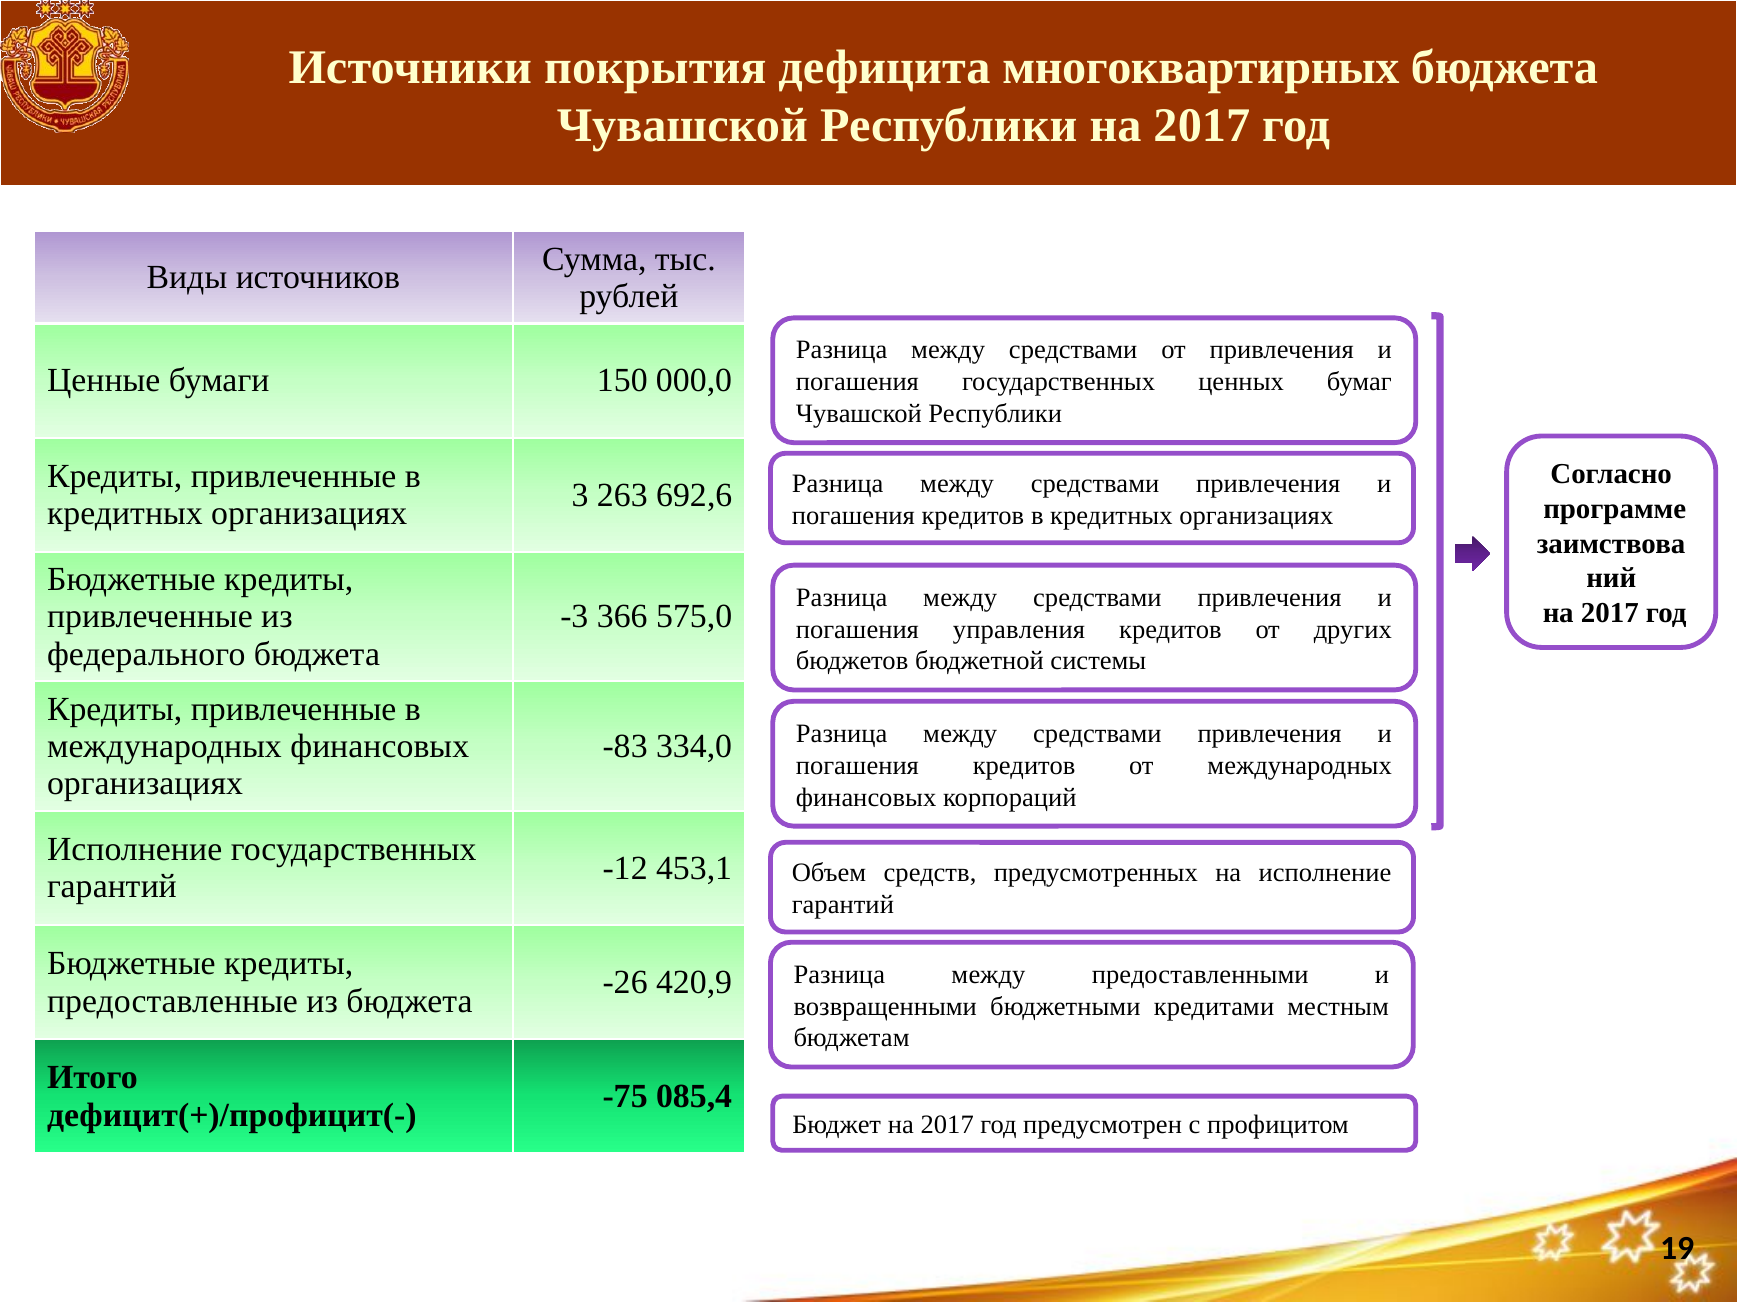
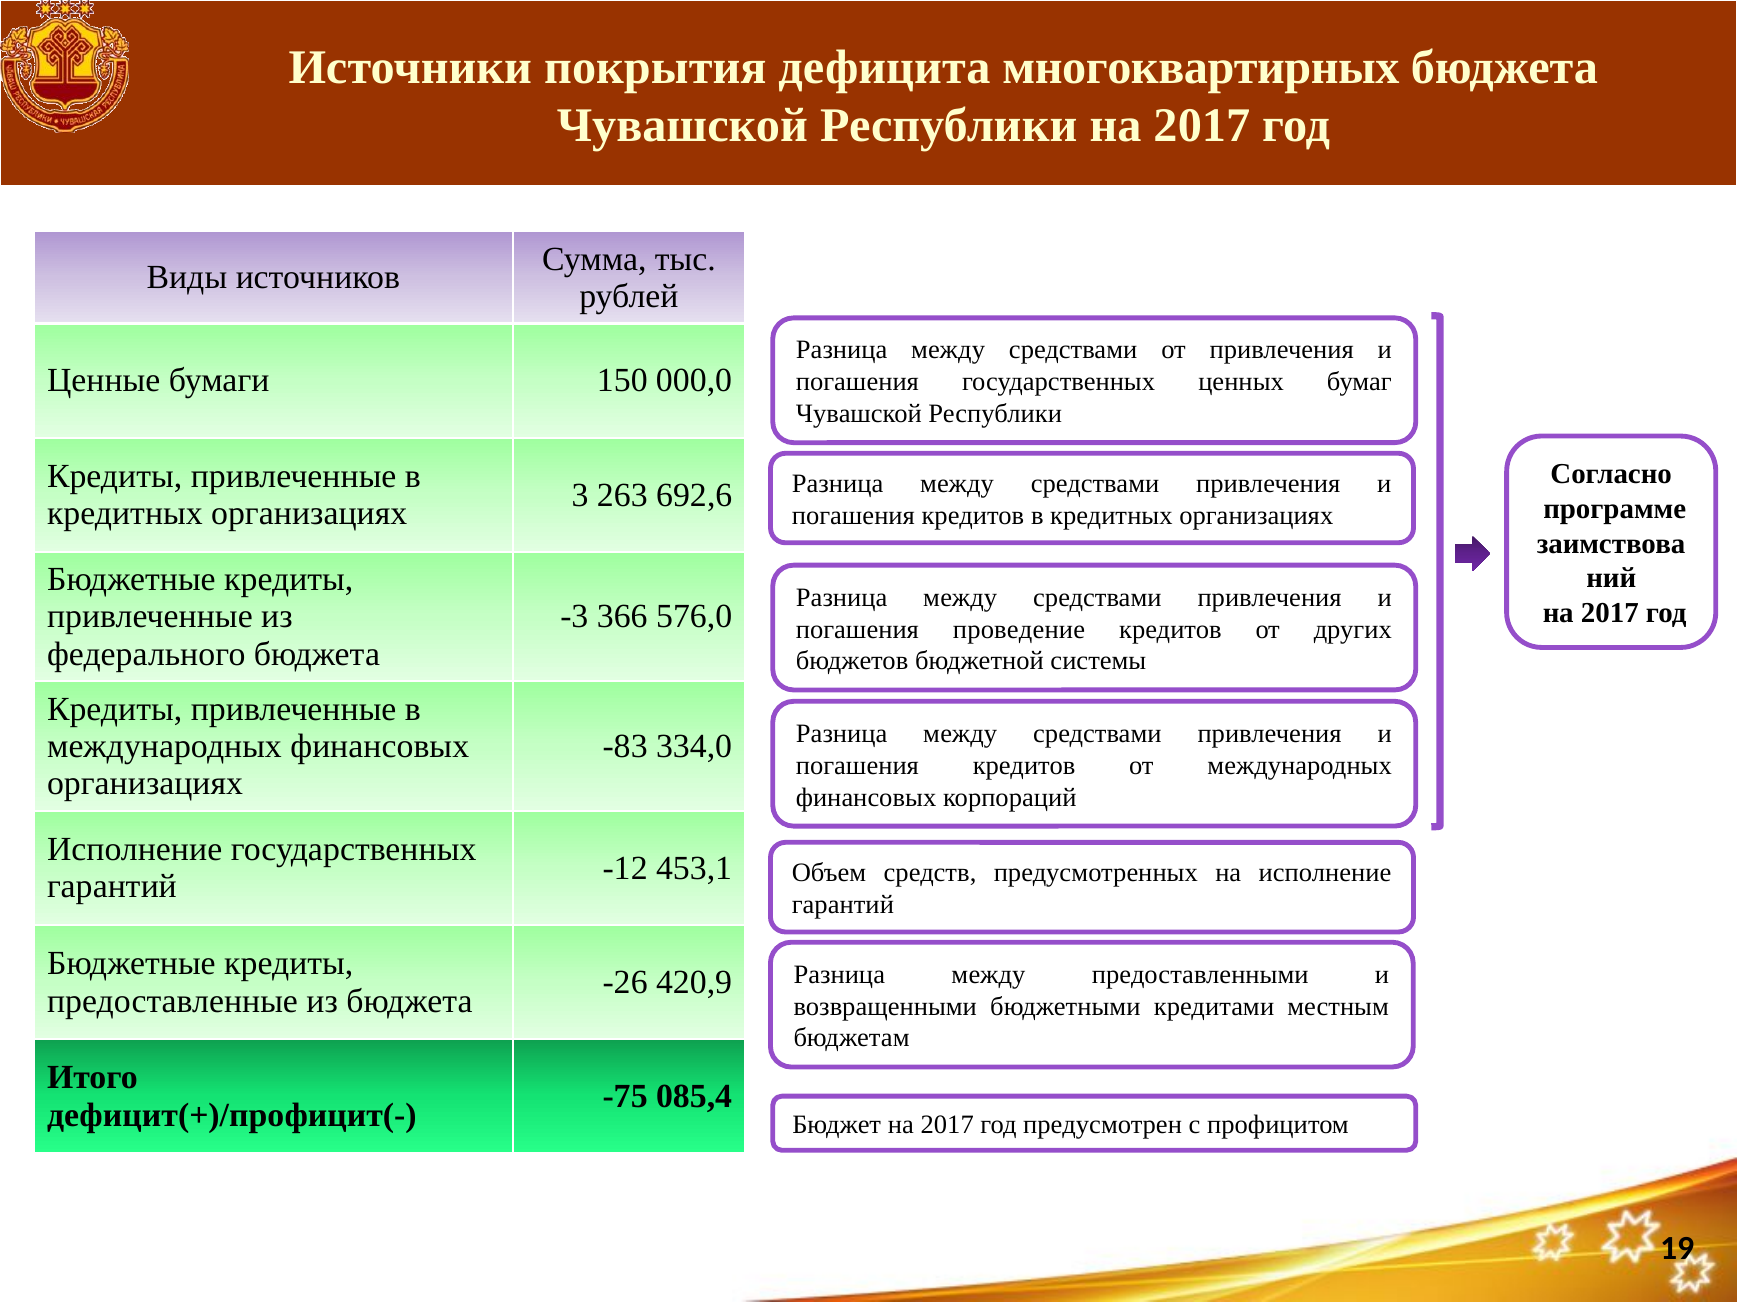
575,0: 575,0 -> 576,0
управления: управления -> проведение
